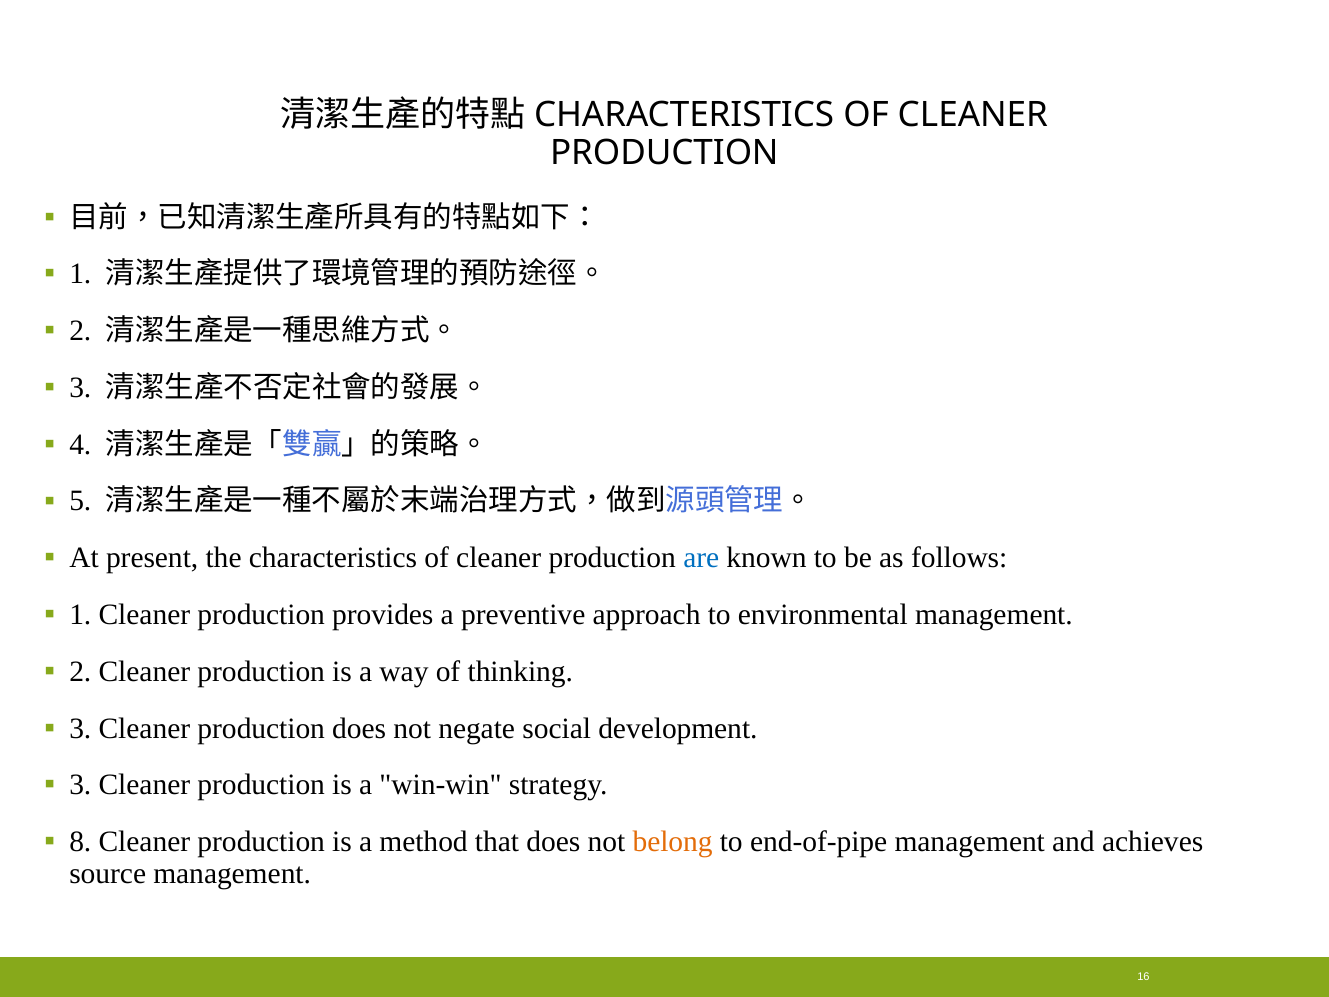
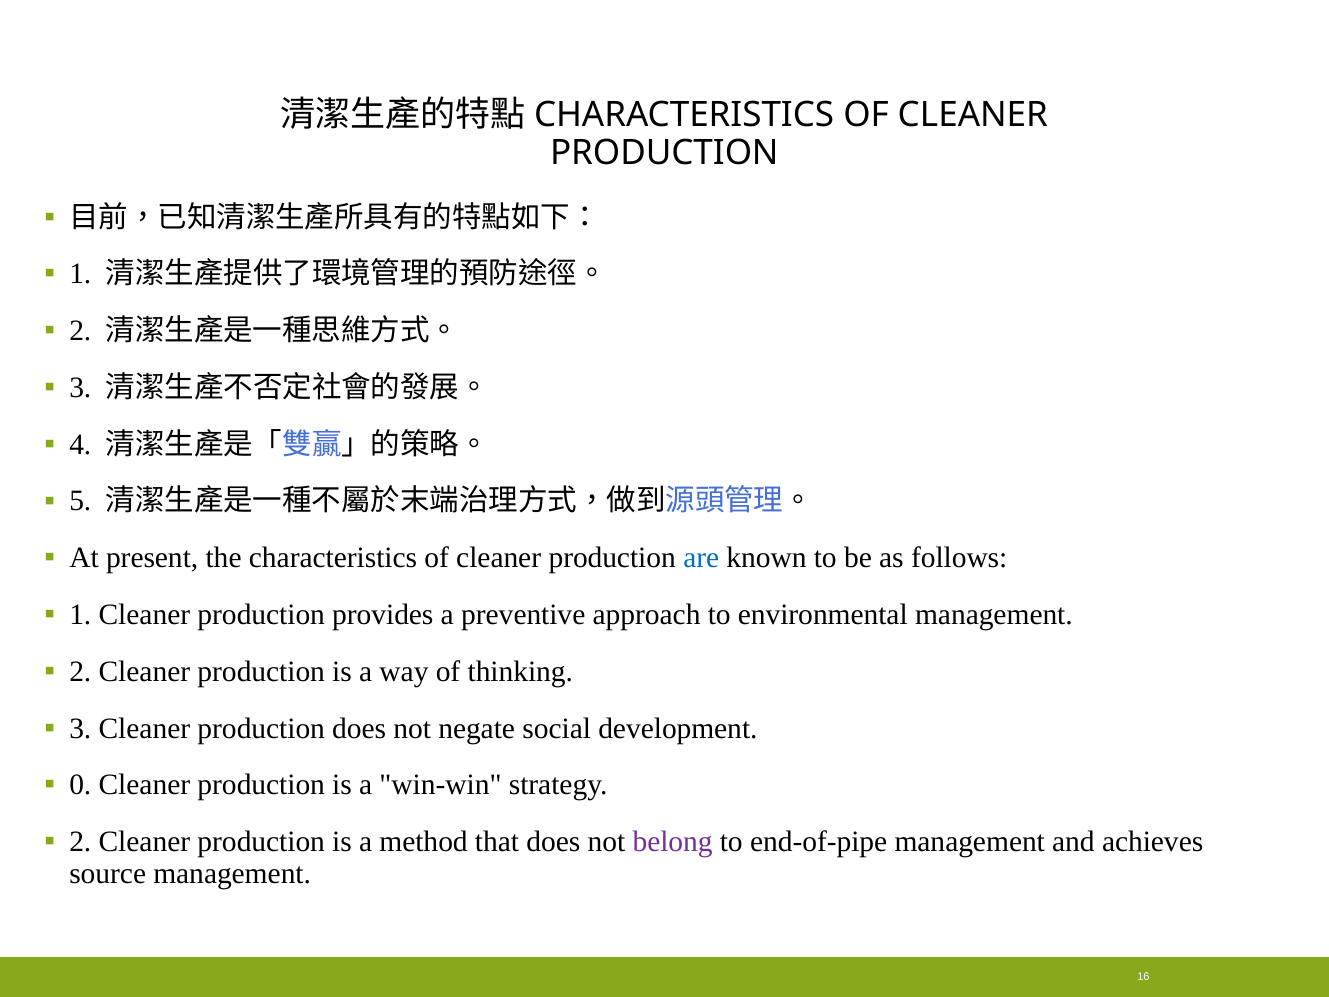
3 at (80, 785): 3 -> 0
8 at (80, 842): 8 -> 2
belong colour: orange -> purple
